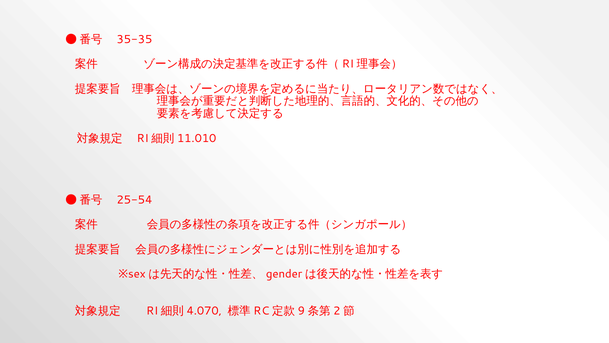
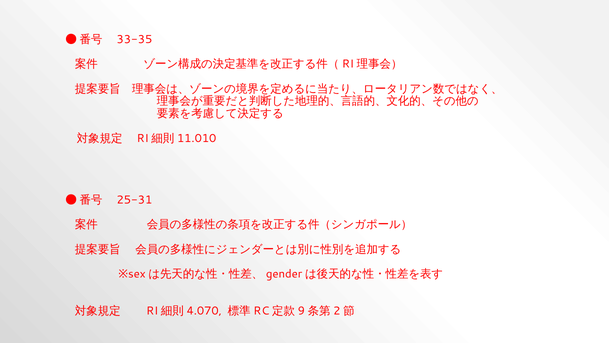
35-35: 35-35 -> 33-35
25-54: 25-54 -> 25-31
